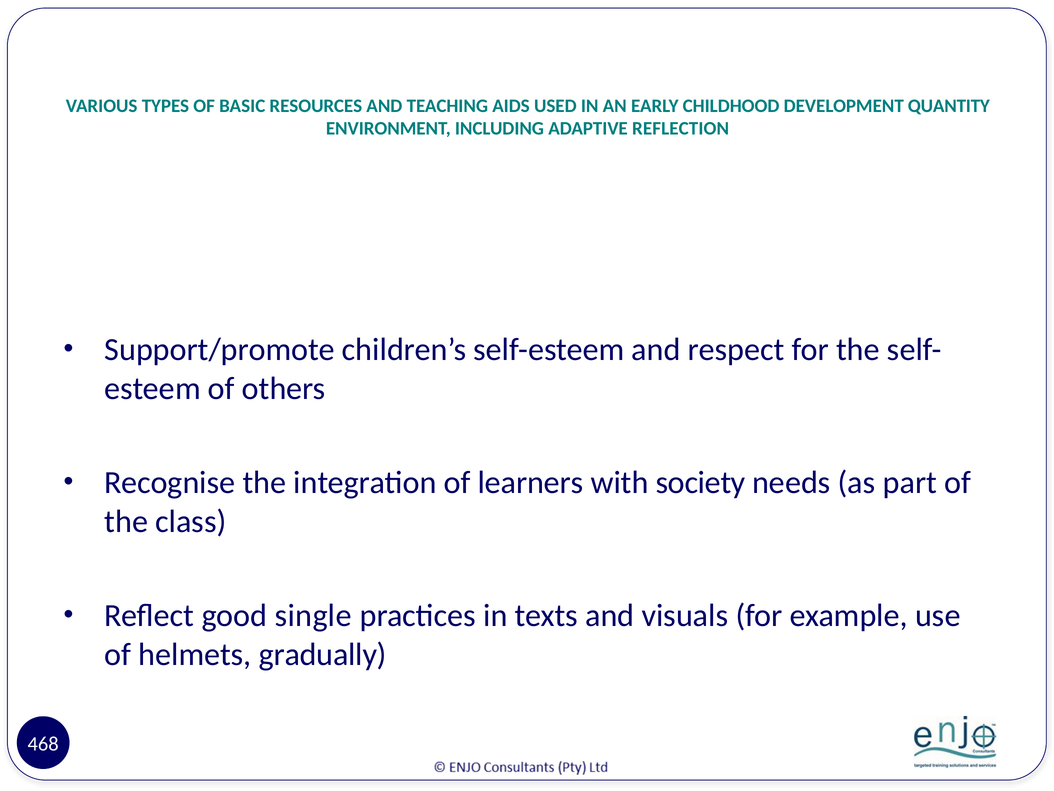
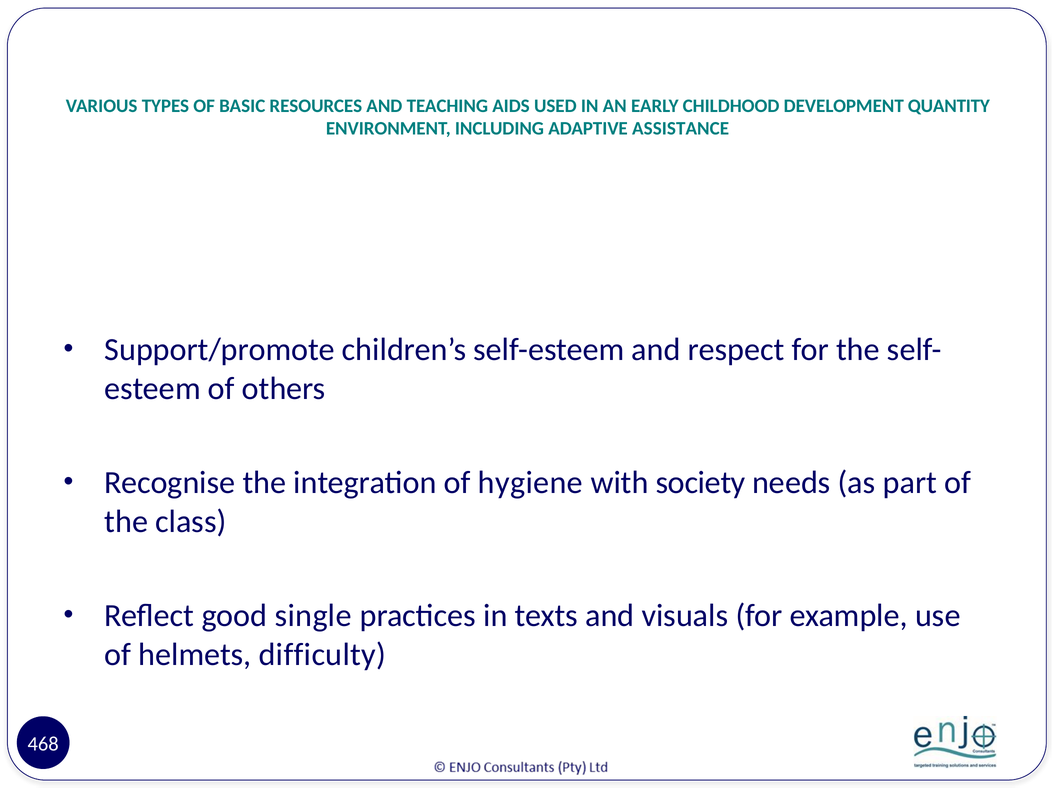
REFLECTION: REFLECTION -> ASSISTANCE
learners: learners -> hygiene
gradually: gradually -> difficulty
